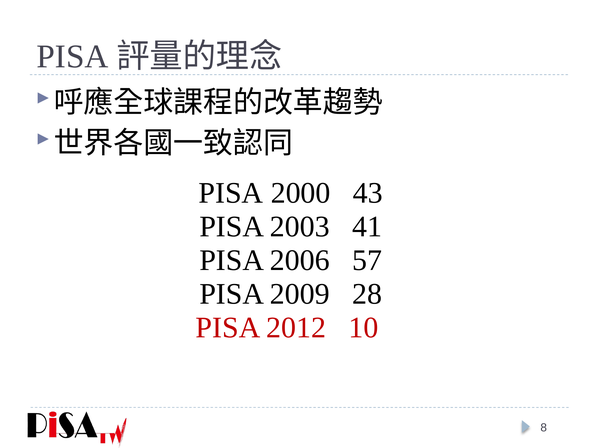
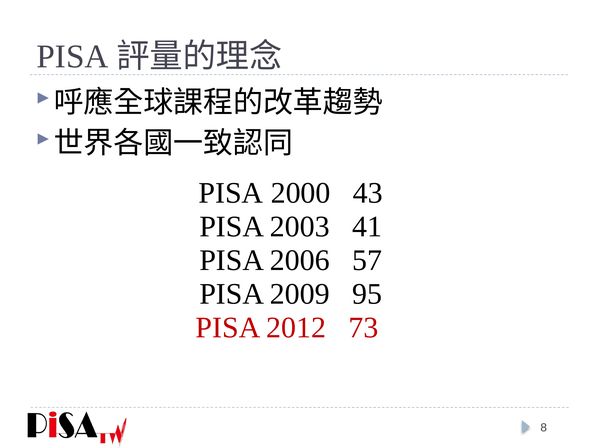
28: 28 -> 95
10: 10 -> 73
